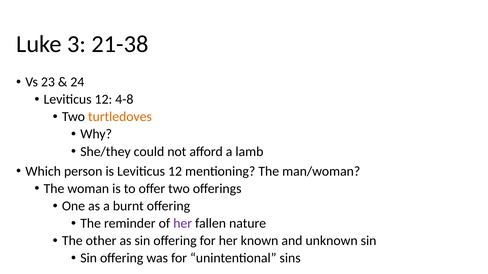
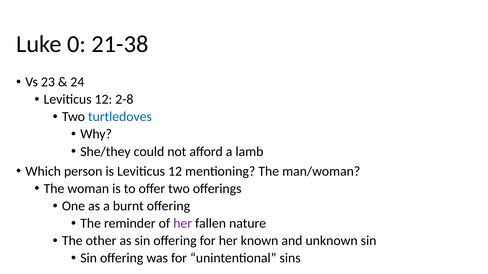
3: 3 -> 0
4-8: 4-8 -> 2-8
turtledoves colour: orange -> blue
